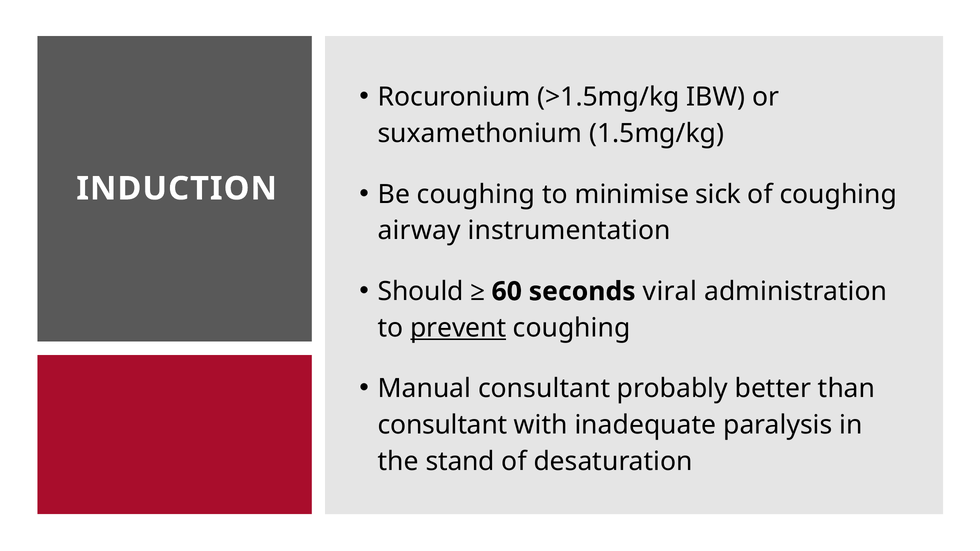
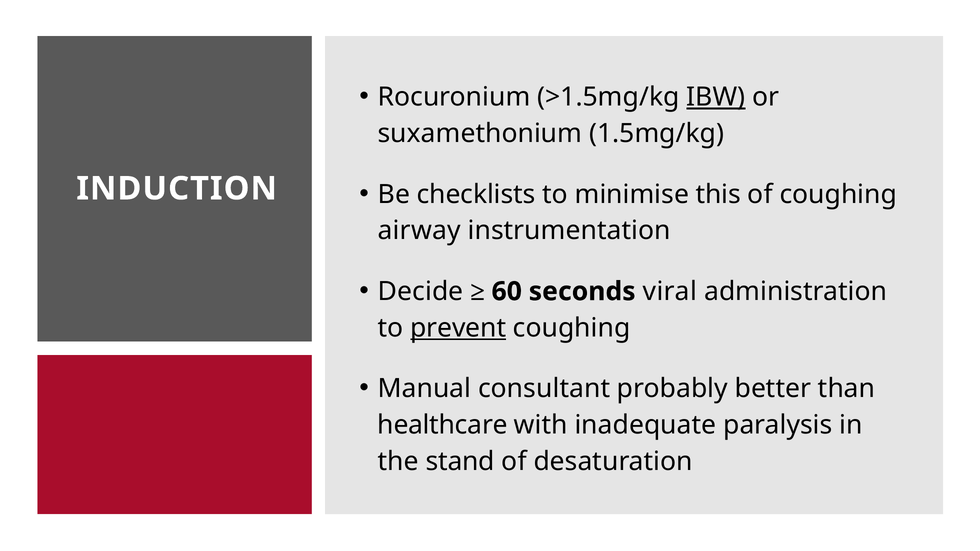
IBW underline: none -> present
Be coughing: coughing -> checklists
sick: sick -> this
Should: Should -> Decide
consultant at (443, 425): consultant -> healthcare
